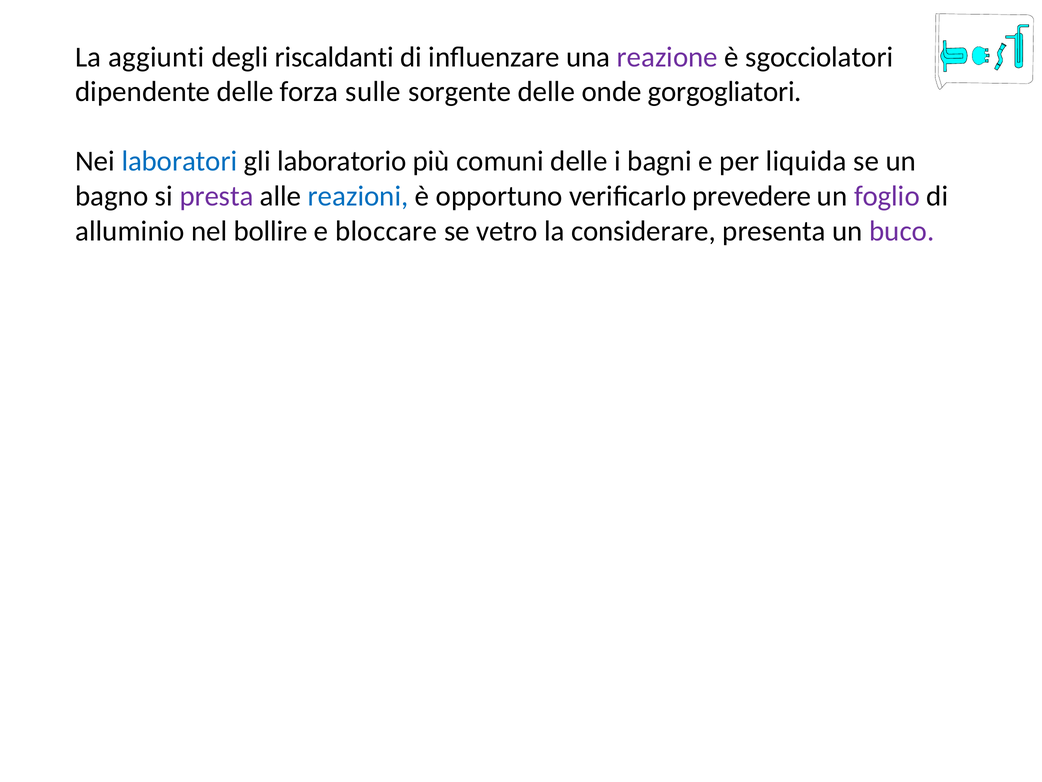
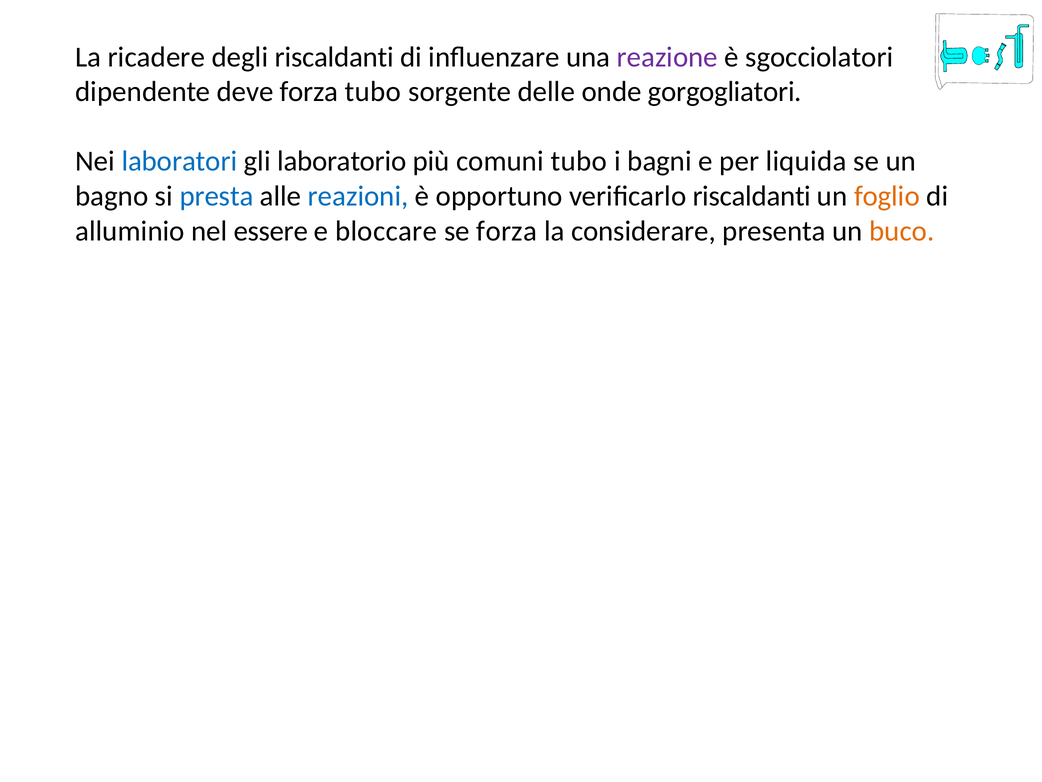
aggiunti: aggiunti -> ricadere
dipendente delle: delle -> deve
forza sulle: sulle -> tubo
comuni delle: delle -> tubo
presta colour: purple -> blue
verificarlo prevedere: prevedere -> riscaldanti
foglio colour: purple -> orange
bollire: bollire -> essere
se vetro: vetro -> forza
buco colour: purple -> orange
